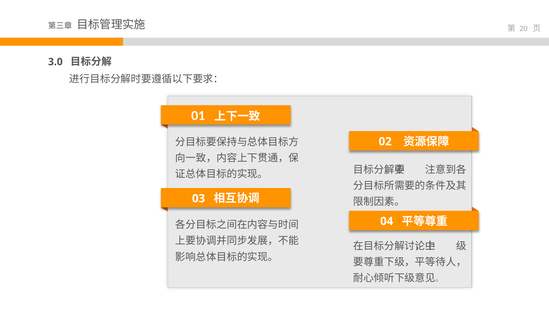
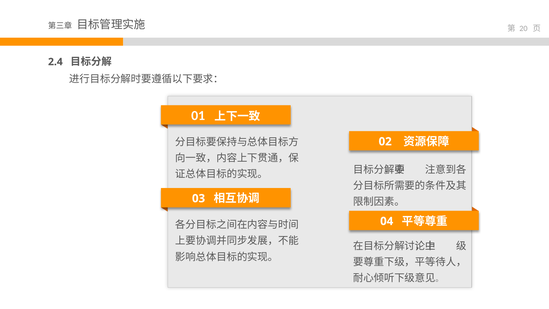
3.0: 3.0 -> 2.4
